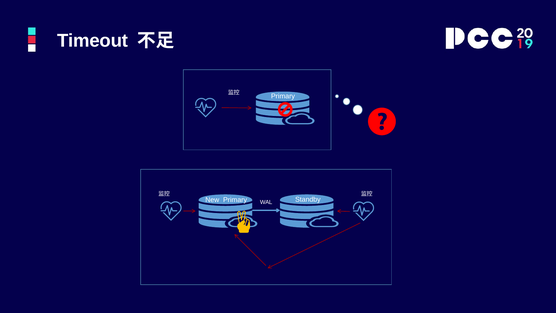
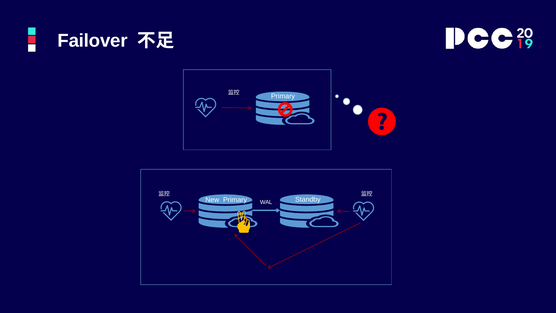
Timeout: Timeout -> Failover
